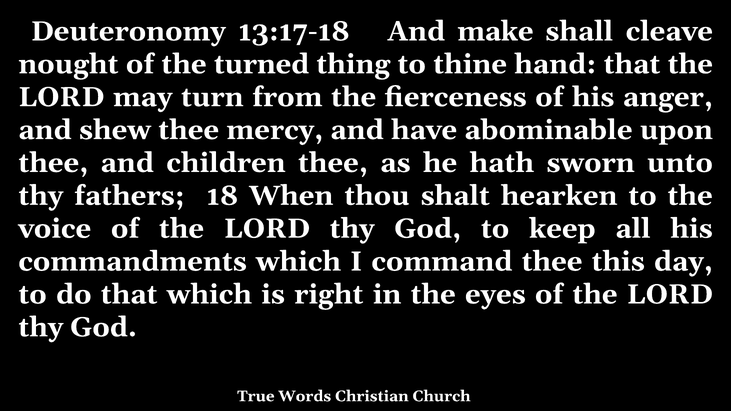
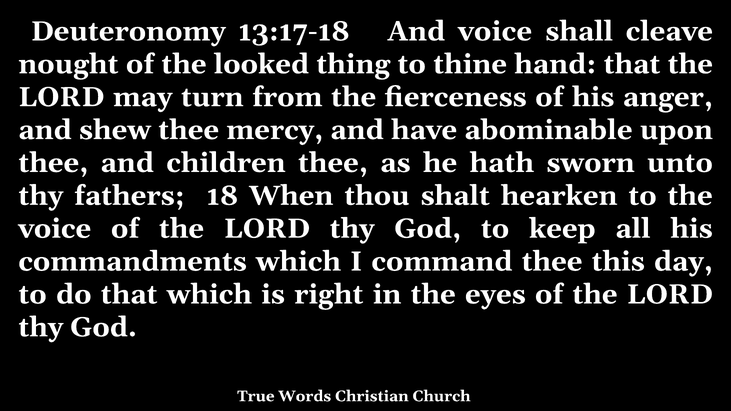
And make: make -> voice
turned: turned -> looked
